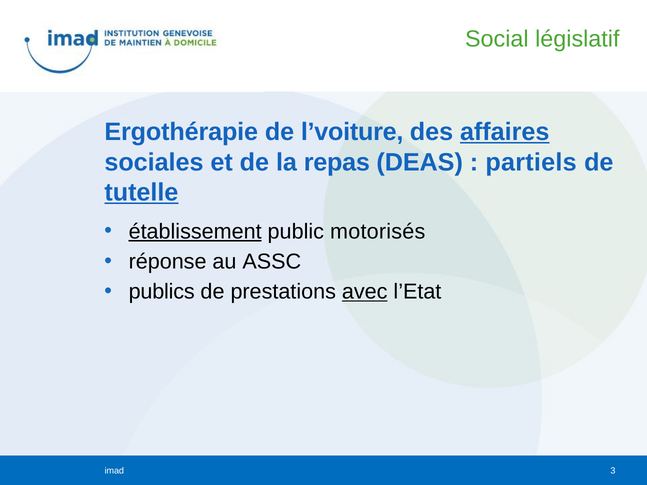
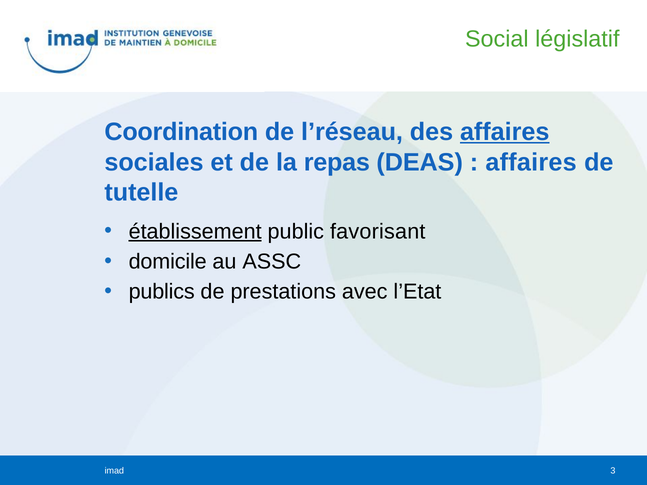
Ergothérapie: Ergothérapie -> Coordination
l’voiture: l’voiture -> l’réseau
partiels at (531, 162): partiels -> affaires
tutelle underline: present -> none
motorisés: motorisés -> favorisant
réponse: réponse -> domicile
avec underline: present -> none
